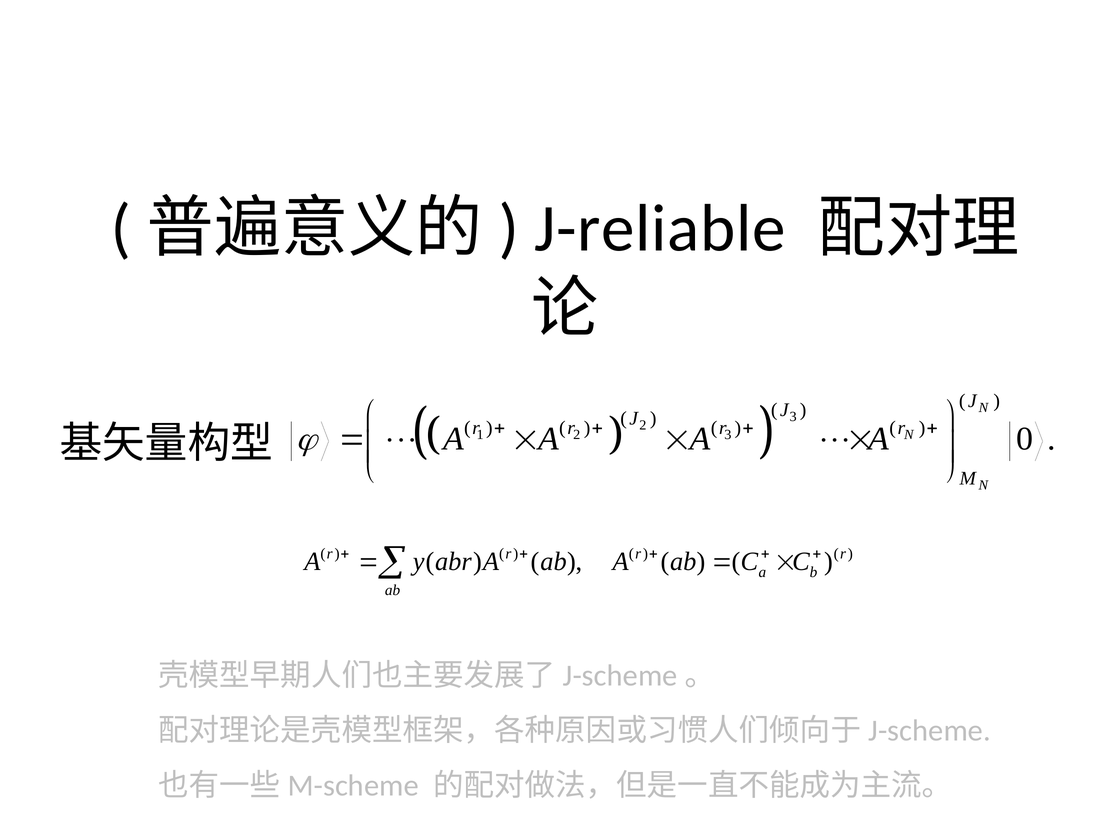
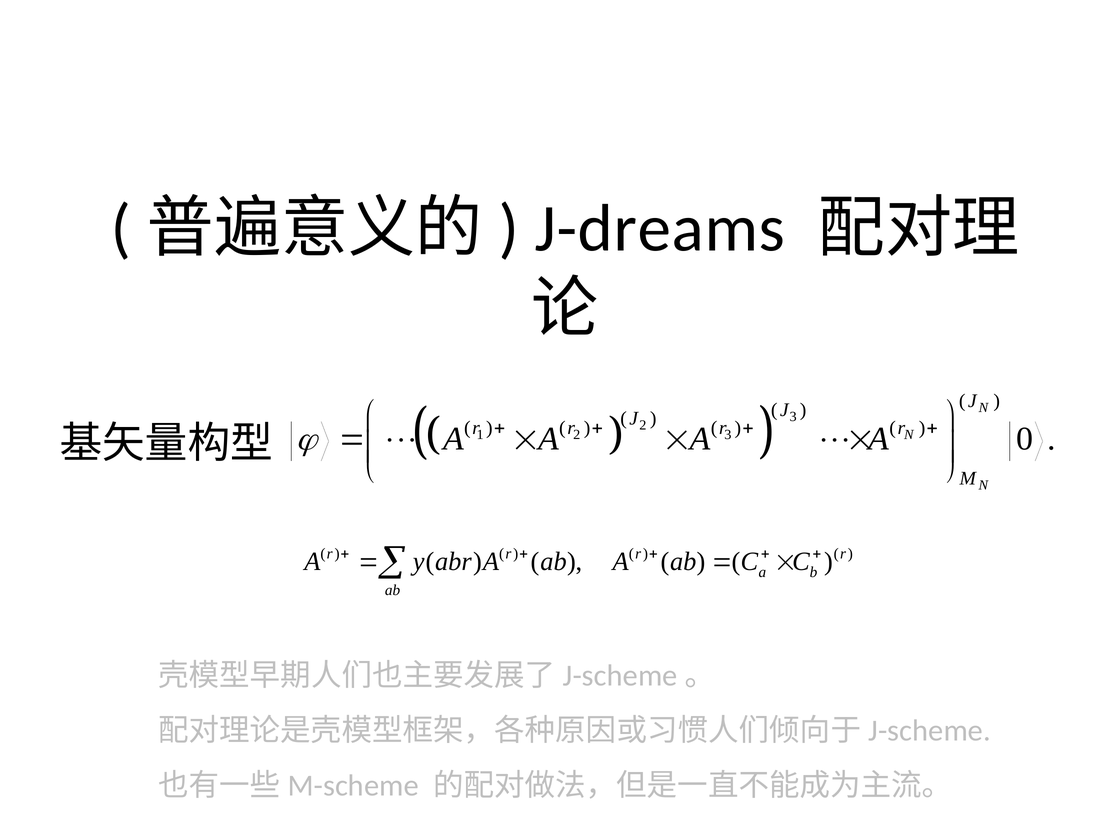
J-reliable: J-reliable -> J-dreams
